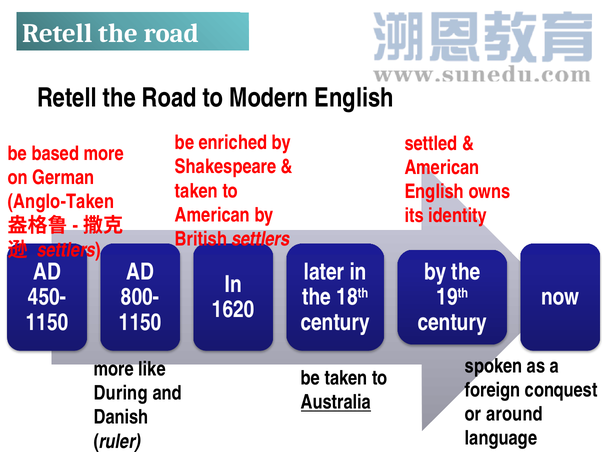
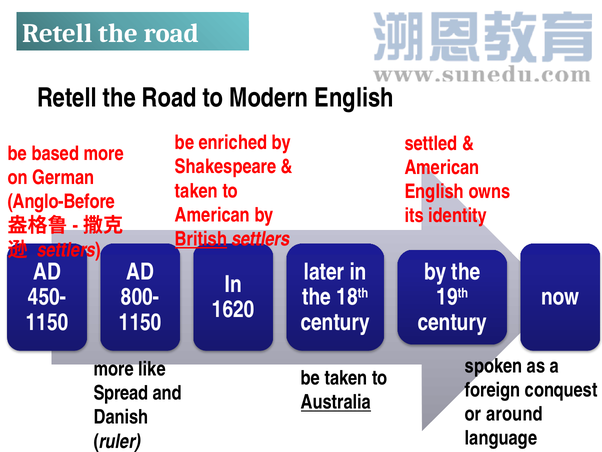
Anglo-Taken: Anglo-Taken -> Anglo-Before
British underline: none -> present
During: During -> Spread
